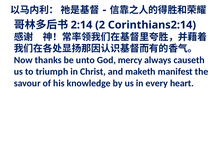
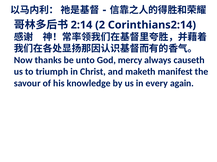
heart: heart -> again
